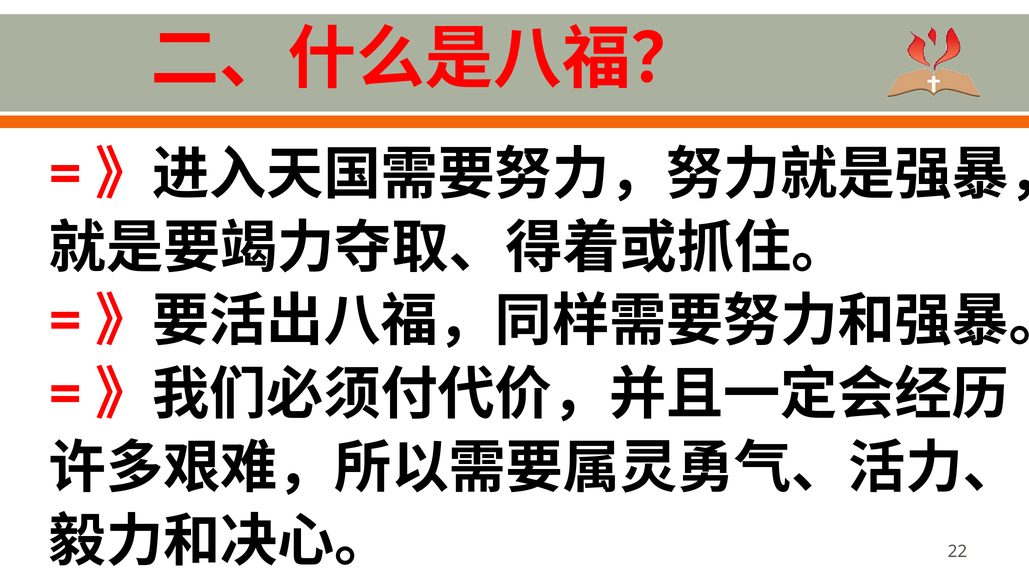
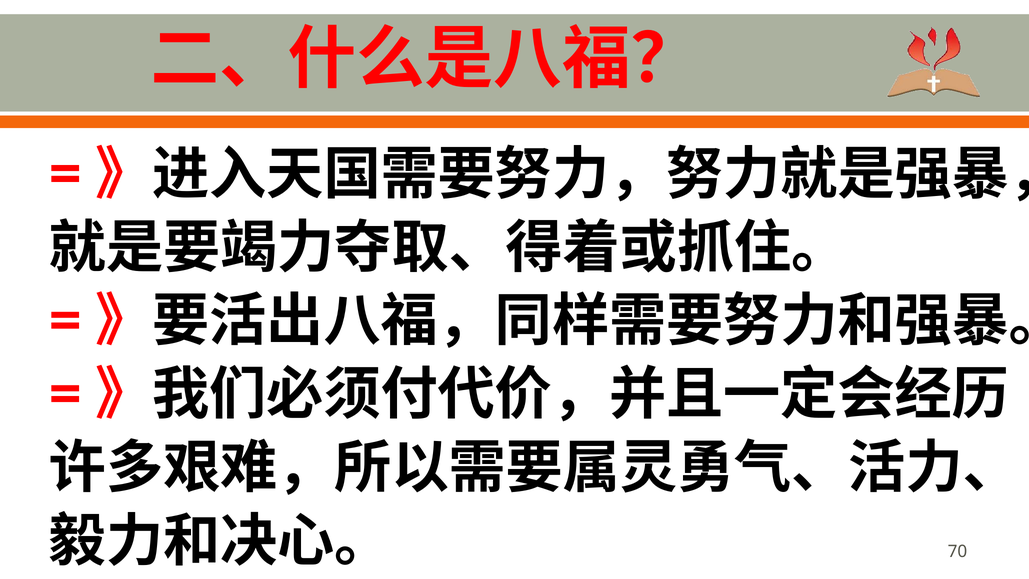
22: 22 -> 70
